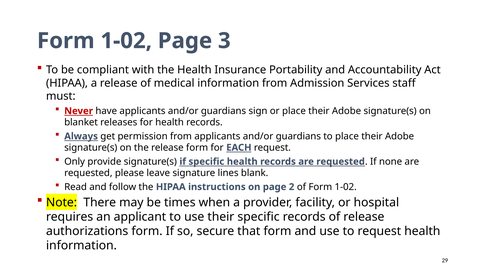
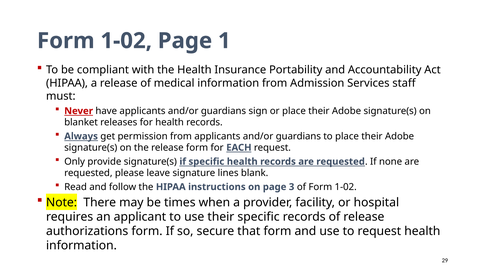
3: 3 -> 1
2: 2 -> 3
